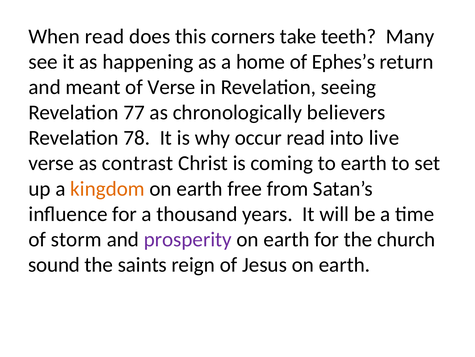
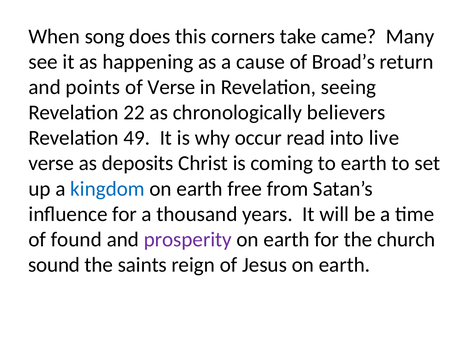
When read: read -> song
teeth: teeth -> came
home: home -> cause
Ephes’s: Ephes’s -> Broad’s
meant: meant -> points
77: 77 -> 22
78: 78 -> 49
contrast: contrast -> deposits
kingdom colour: orange -> blue
storm: storm -> found
